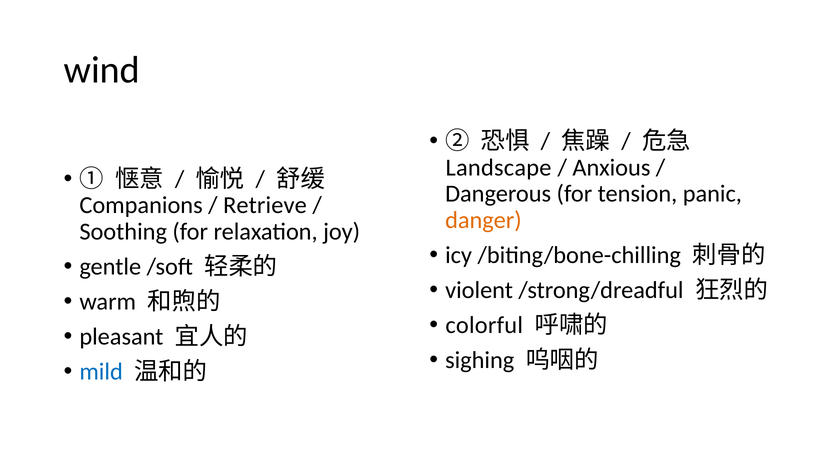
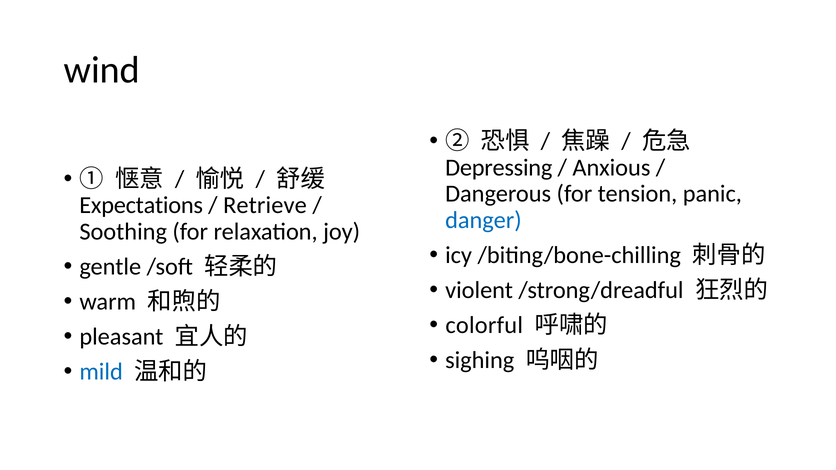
Landscape: Landscape -> Depressing
Companions: Companions -> Expectations
danger colour: orange -> blue
